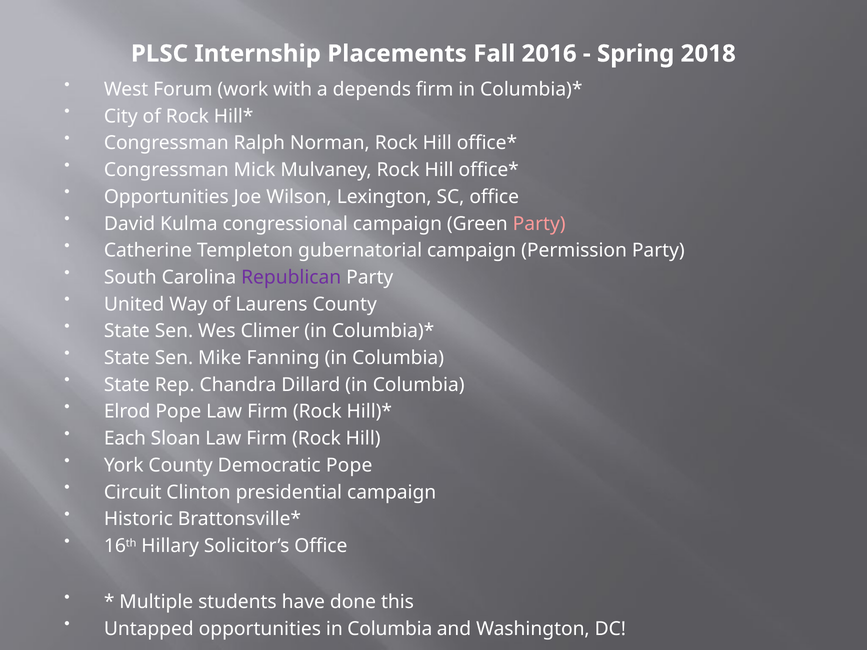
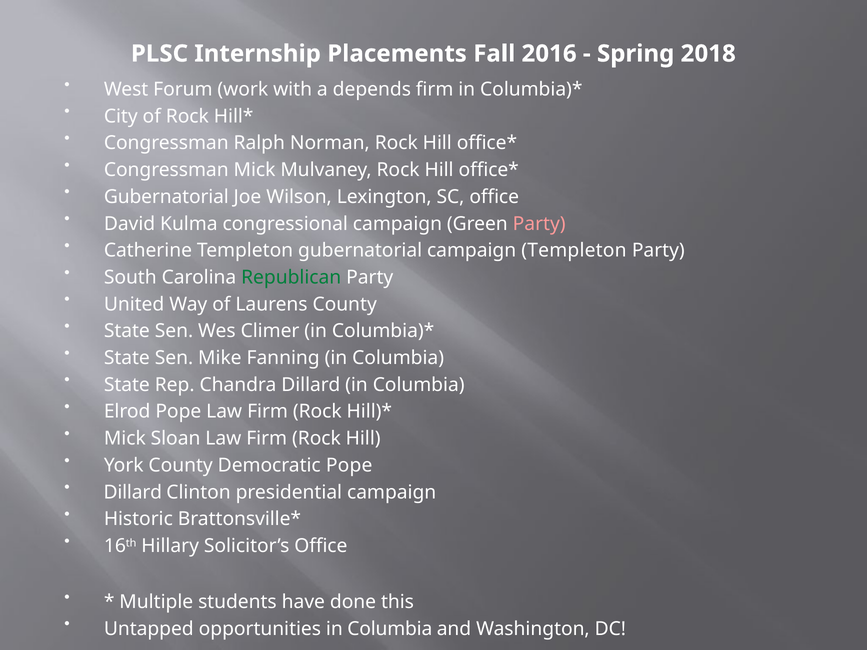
Opportunities at (166, 197): Opportunities -> Gubernatorial
campaign Permission: Permission -> Templeton
Republican colour: purple -> green
Each at (125, 439): Each -> Mick
Circuit at (133, 492): Circuit -> Dillard
